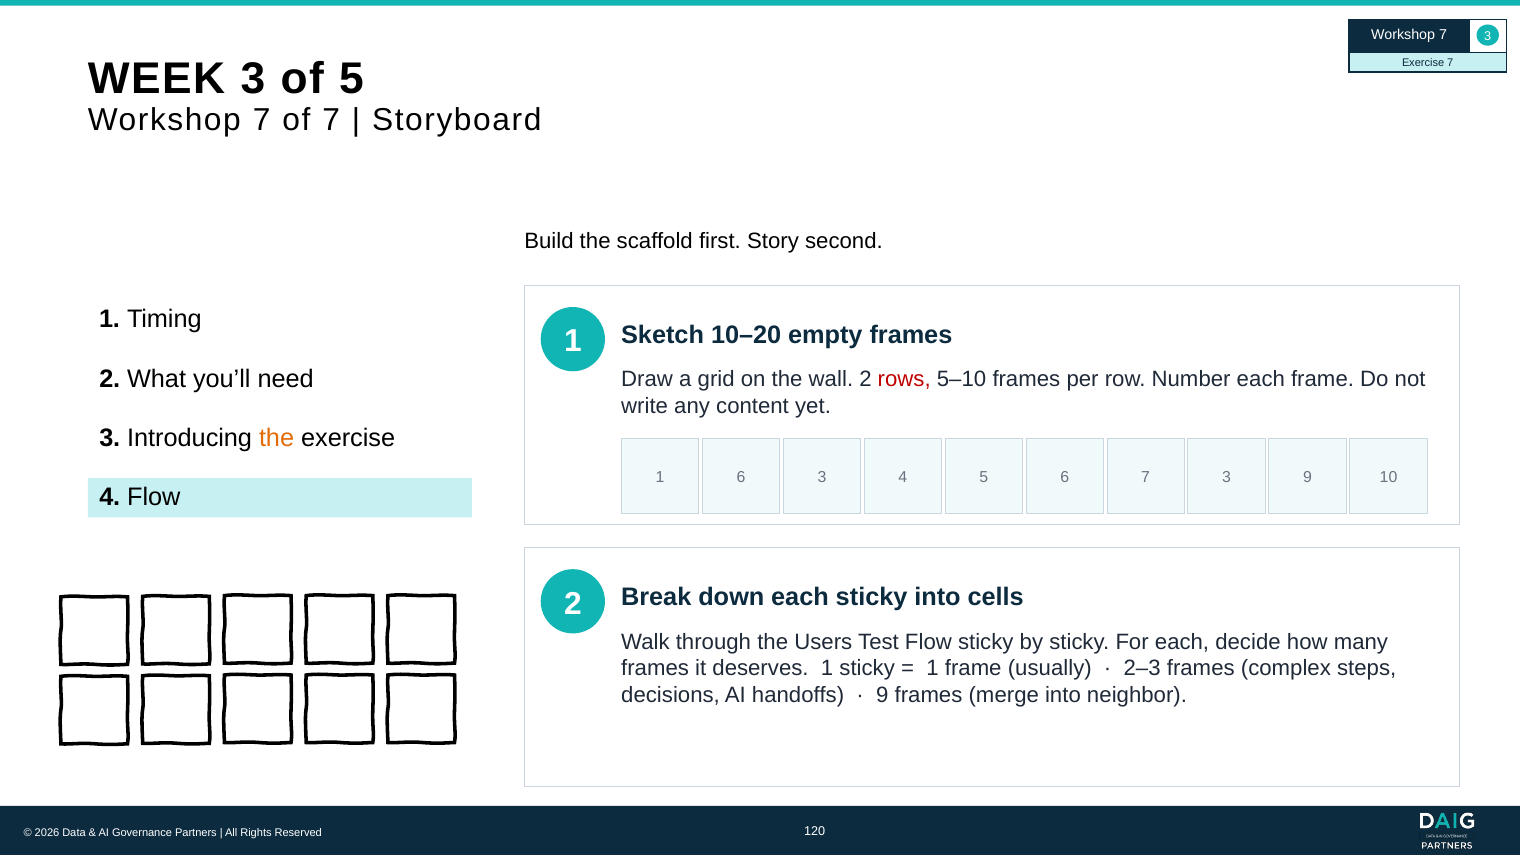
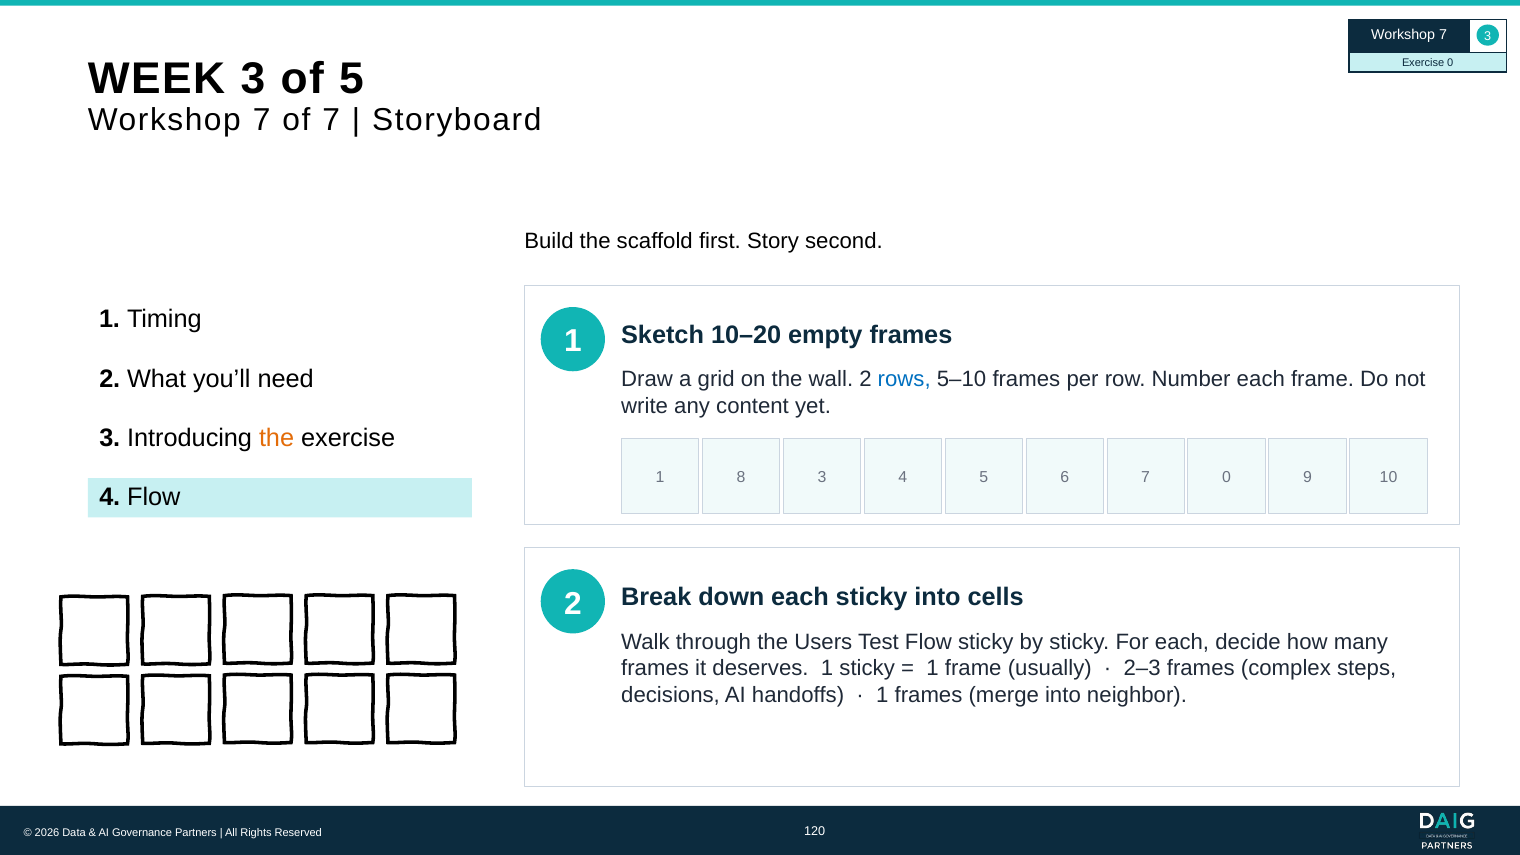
Exercise 7: 7 -> 0
rows colour: red -> blue
1 6: 6 -> 8
7 3: 3 -> 0
9 at (882, 695): 9 -> 1
